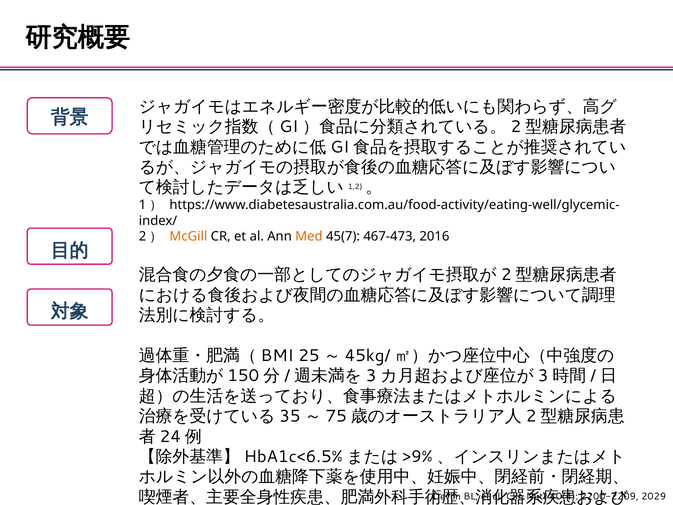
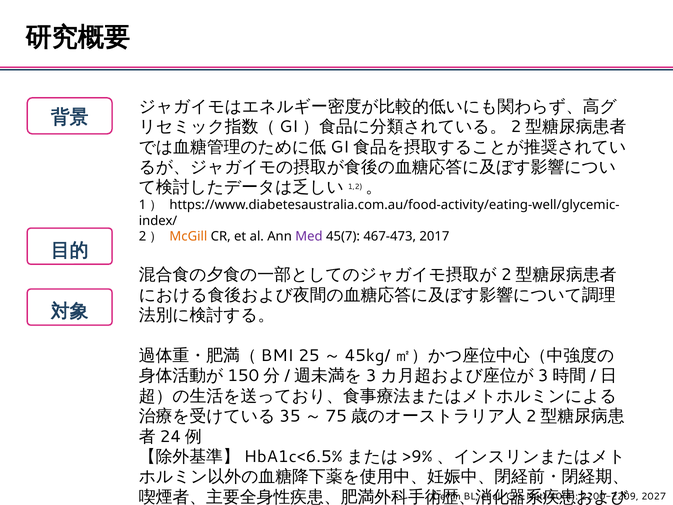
Med colour: orange -> purple
2016: 2016 -> 2017
2029: 2029 -> 2027
